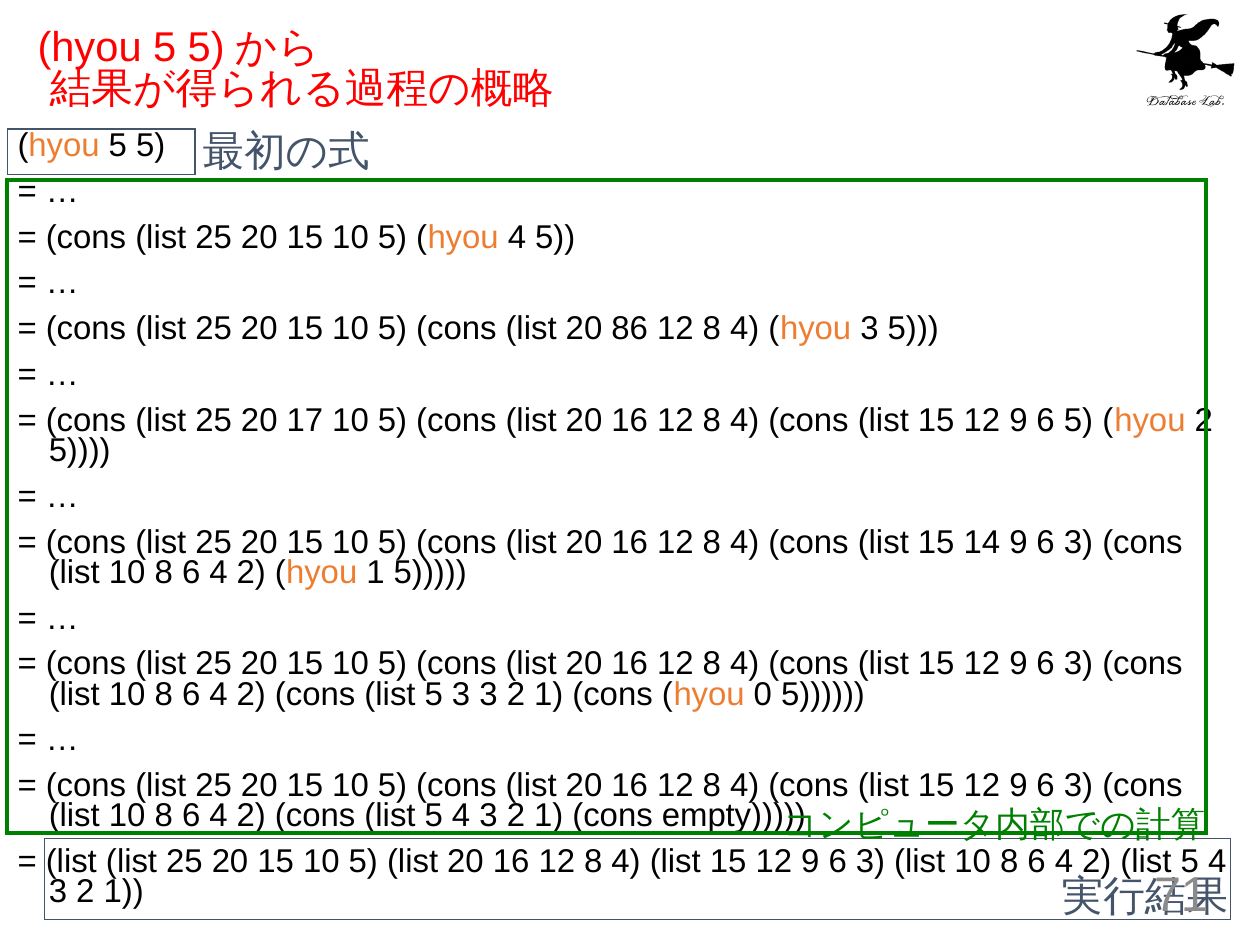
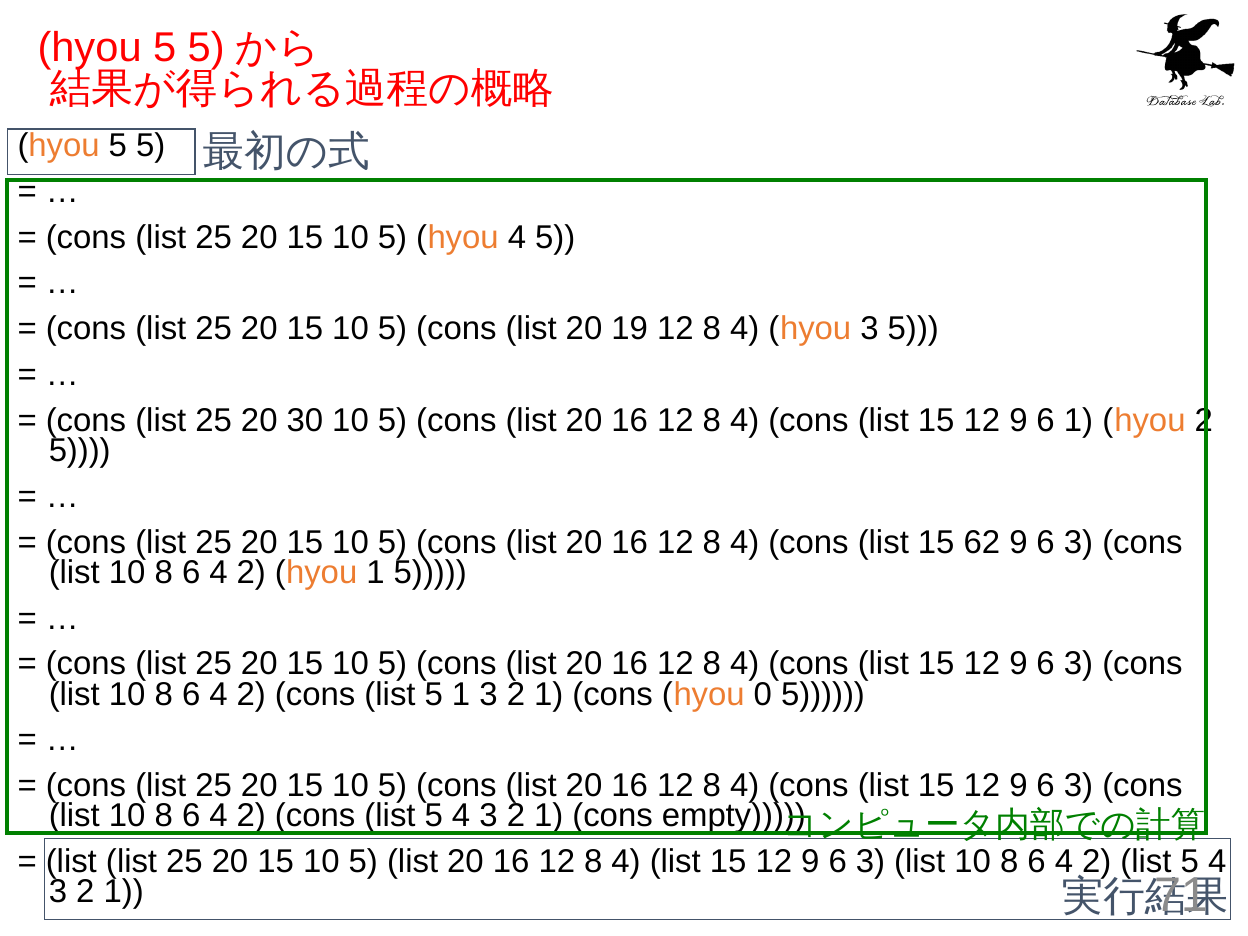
86: 86 -> 19
17: 17 -> 30
6 5: 5 -> 1
14: 14 -> 62
5 3: 3 -> 1
